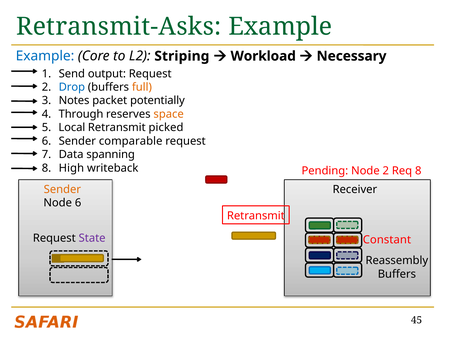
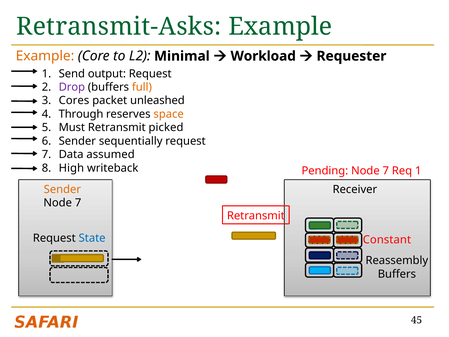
Example at (45, 56) colour: blue -> orange
Striping: Striping -> Minimal
Necessary: Necessary -> Requester
Drop colour: blue -> purple
Notes: Notes -> Cores
potentially: potentially -> unleashed
Local: Local -> Must
comparable: comparable -> sequentially
spanning: spanning -> assumed
Pending Node 2: 2 -> 7
Req 8: 8 -> 1
6 at (78, 203): 6 -> 7
State colour: purple -> blue
